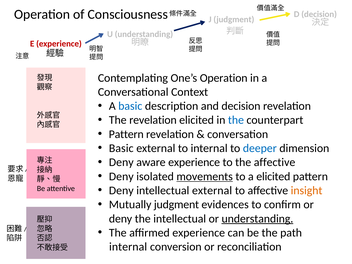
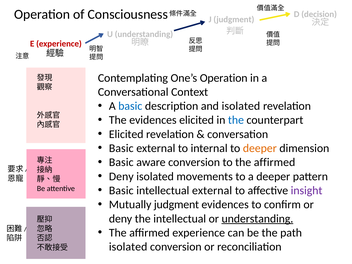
and decision: decision -> isolated
The revelation: revelation -> evidences
Pattern at (126, 134): Pattern -> Elicited
deeper at (260, 148) colour: blue -> orange
Deny at (121, 162): Deny -> Basic
aware experience: experience -> conversion
to the affective: affective -> affirmed
movements underline: present -> none
a elicited: elicited -> deeper
Deny at (121, 191): Deny -> Basic
insight colour: orange -> purple
internal at (128, 247): internal -> isolated
